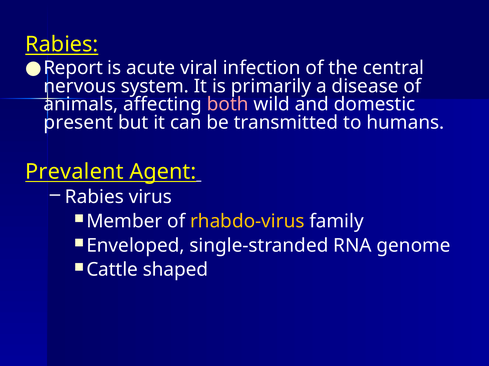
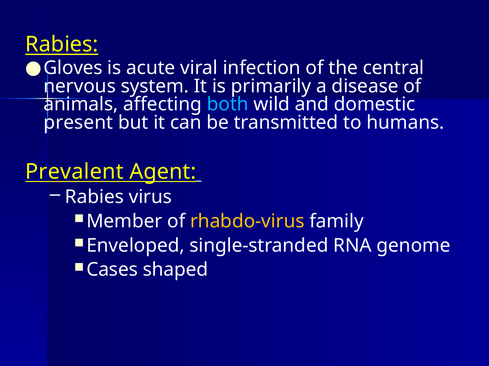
Report: Report -> Gloves
both colour: pink -> light blue
Cattle: Cattle -> Cases
